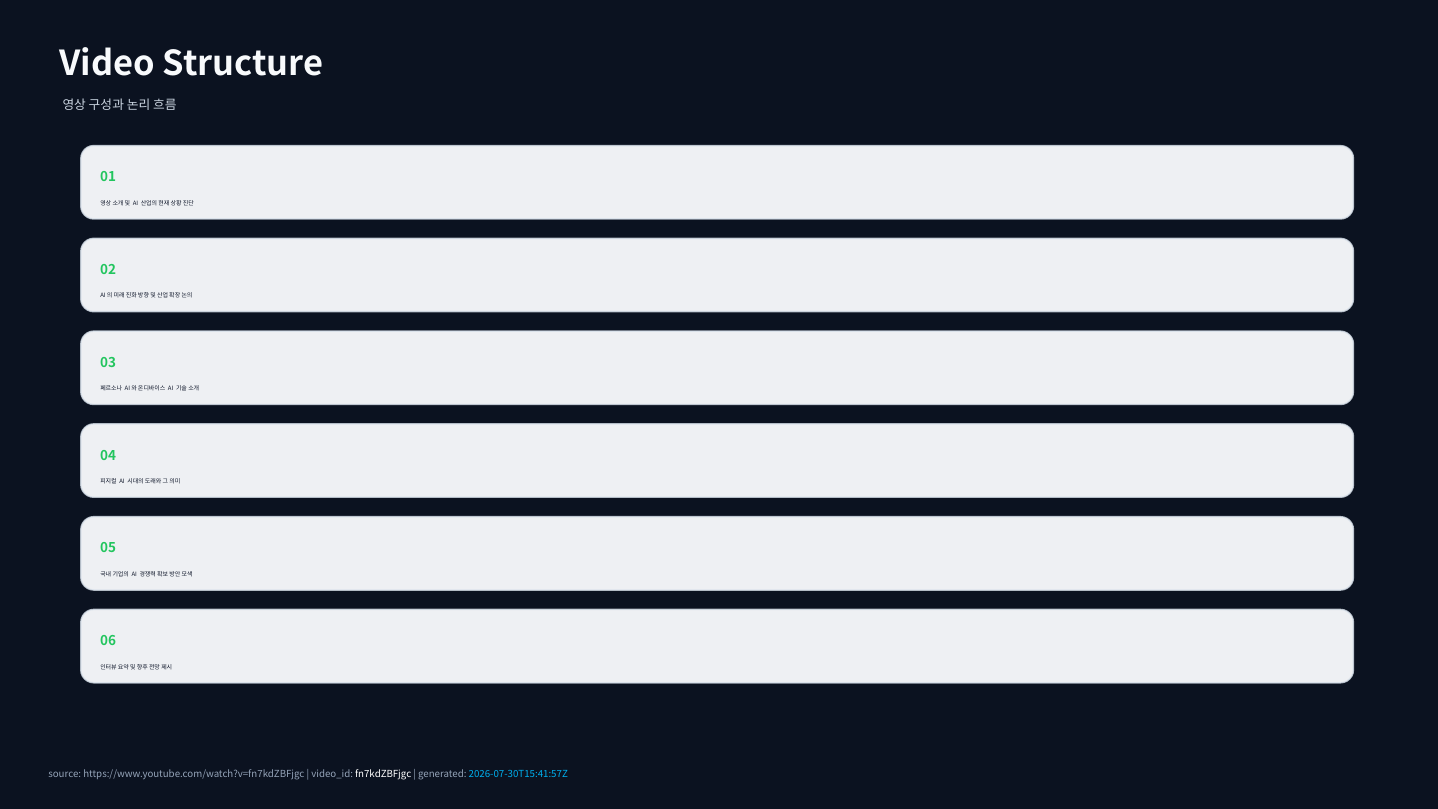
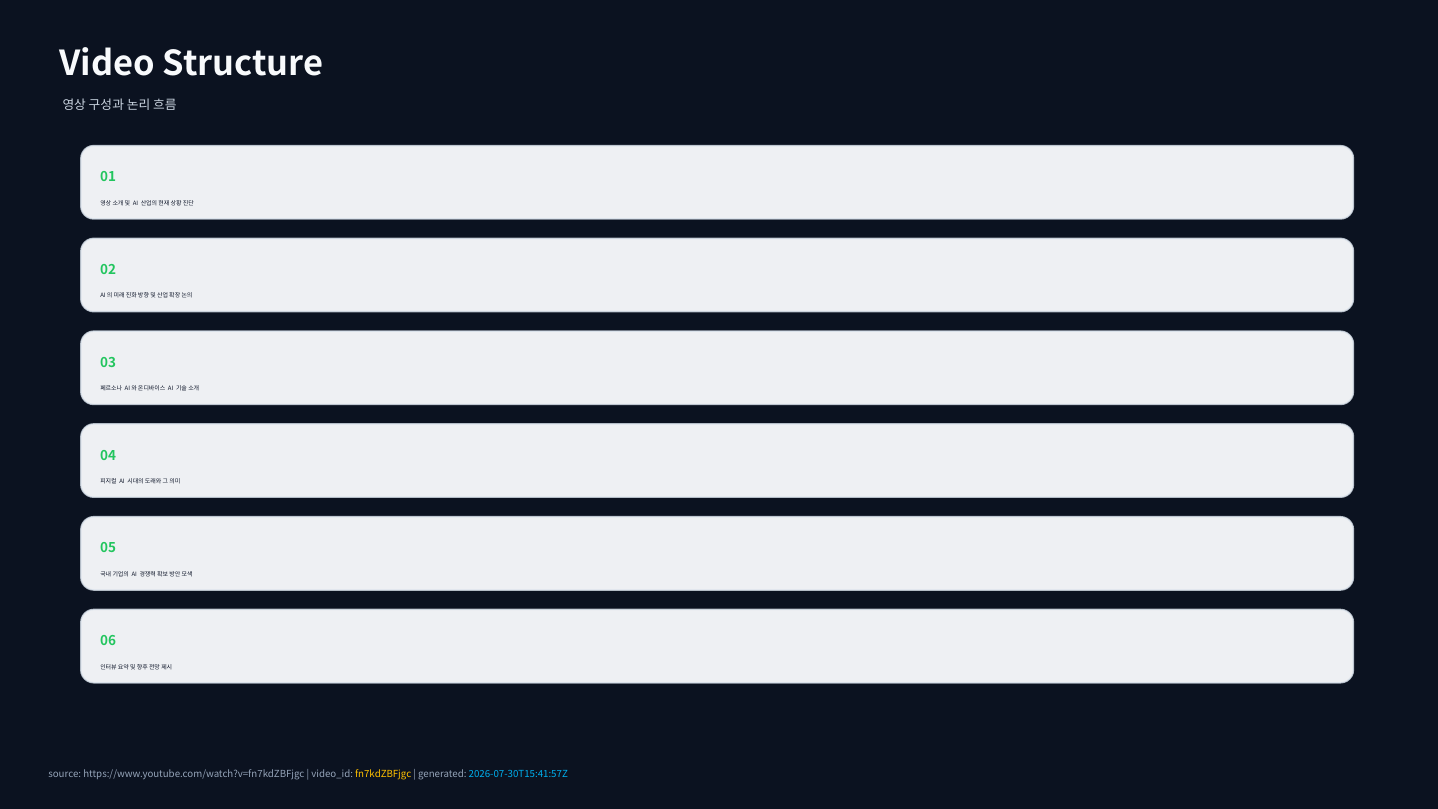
fn7kdZBFjgc colour: white -> yellow
